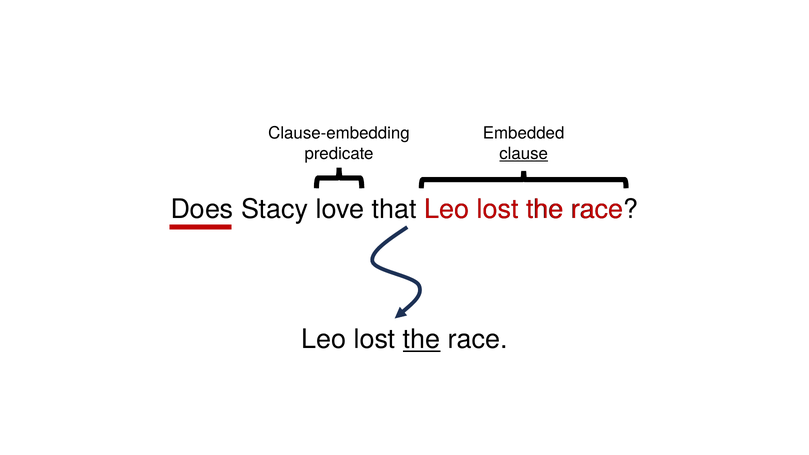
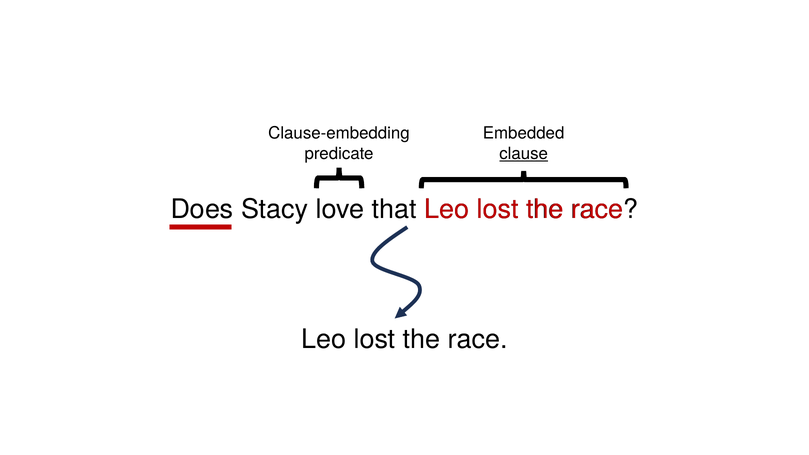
the at (422, 340) underline: present -> none
